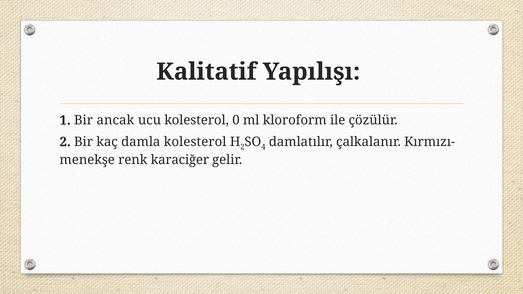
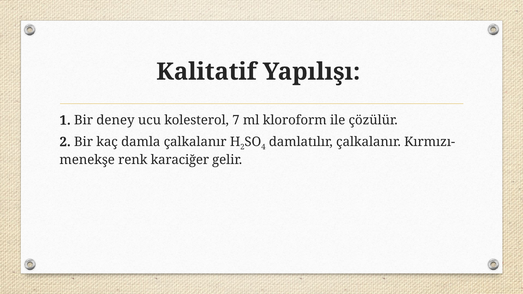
ancak: ancak -> deney
0: 0 -> 7
damla kolesterol: kolesterol -> çalkalanır
